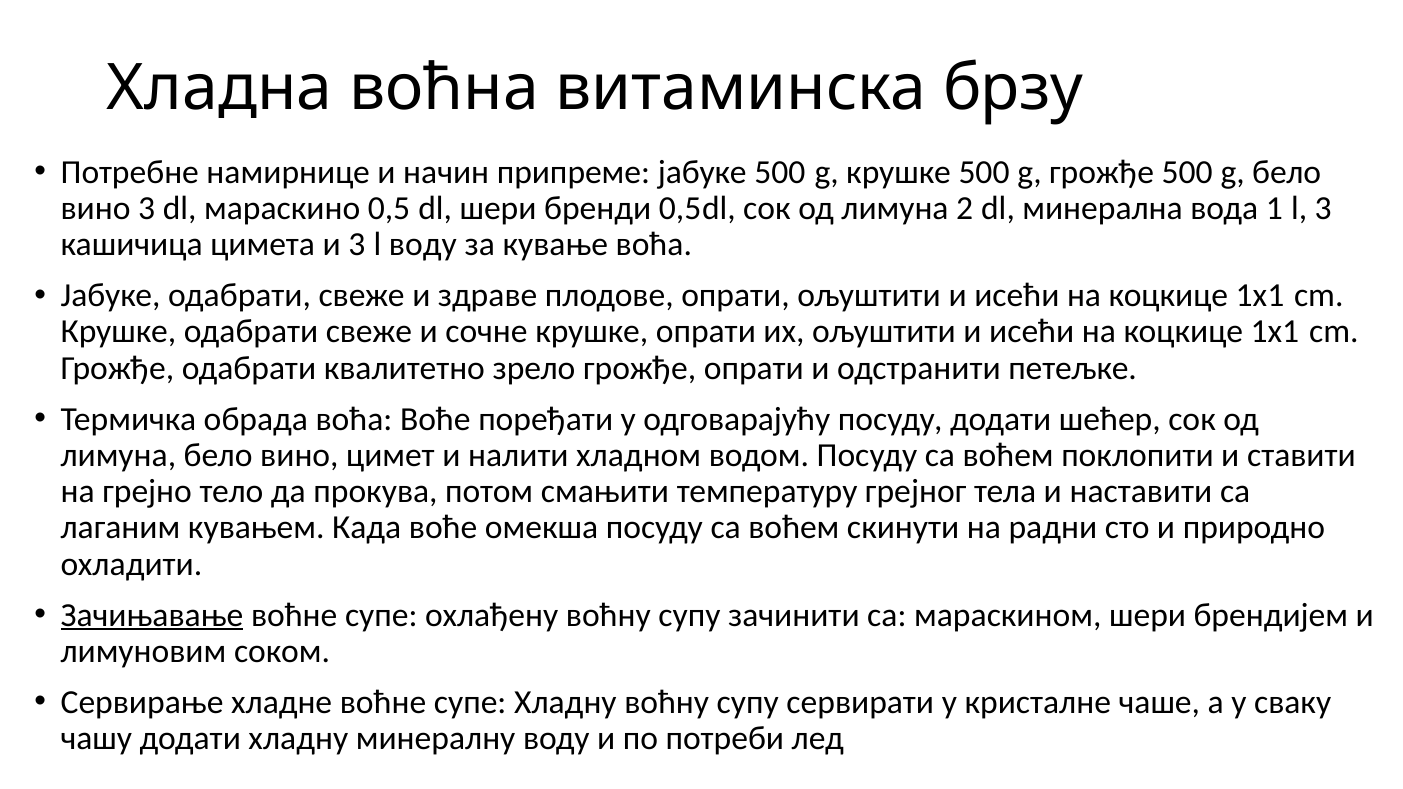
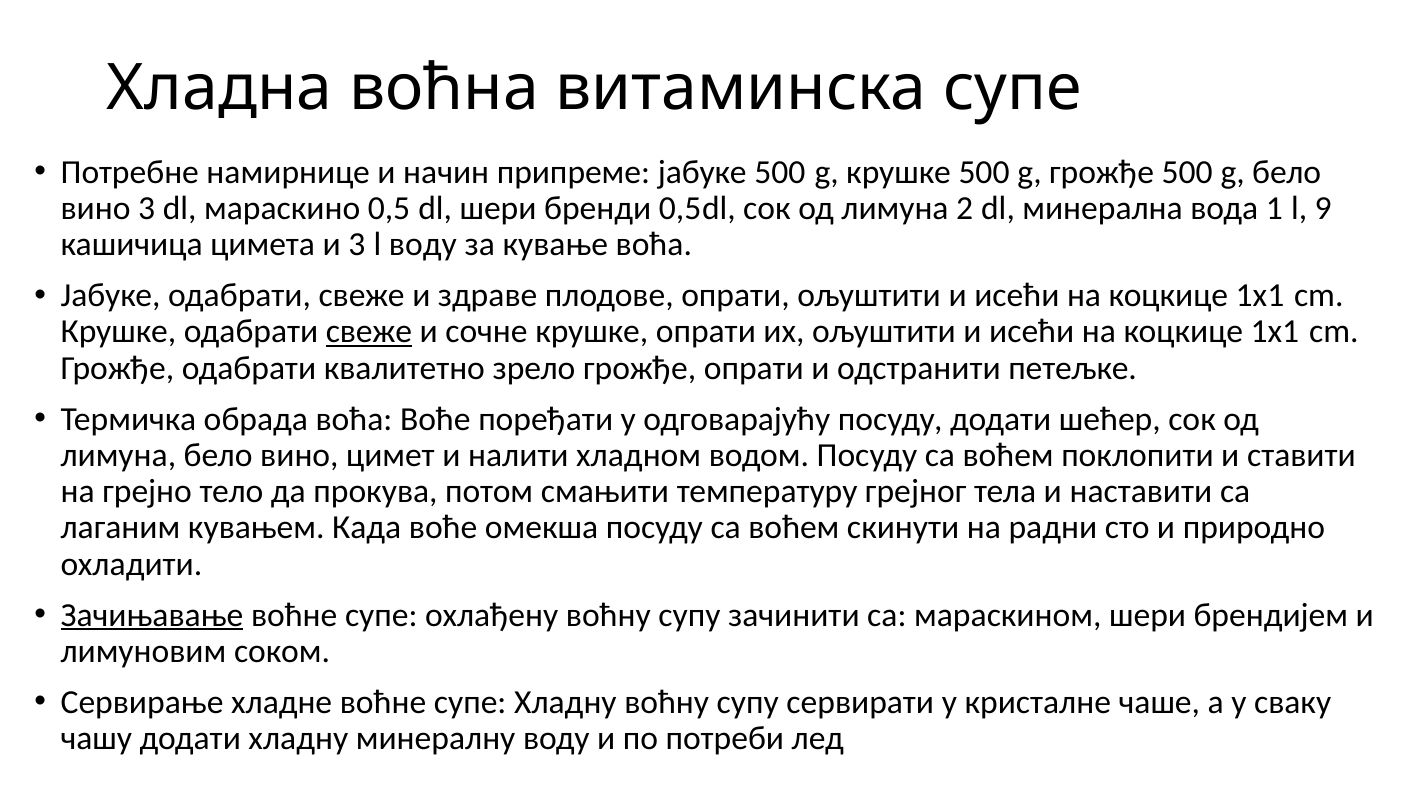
витаминска брзу: брзу -> супе
l 3: 3 -> 9
свеже at (369, 332) underline: none -> present
